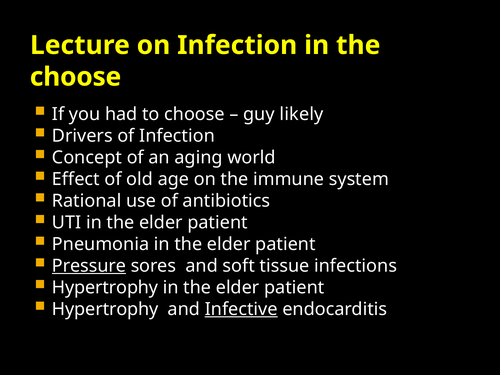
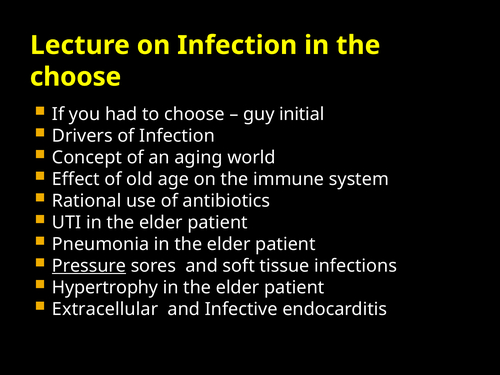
likely: likely -> initial
Hypertrophy at (105, 309): Hypertrophy -> Extracellular
Infective underline: present -> none
